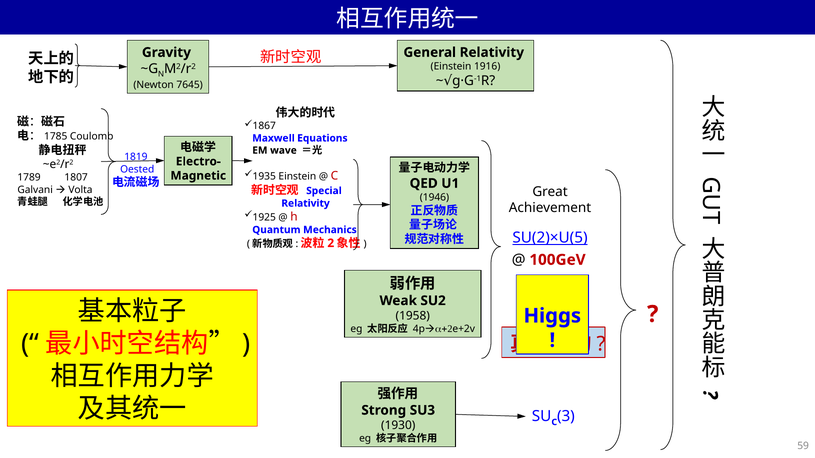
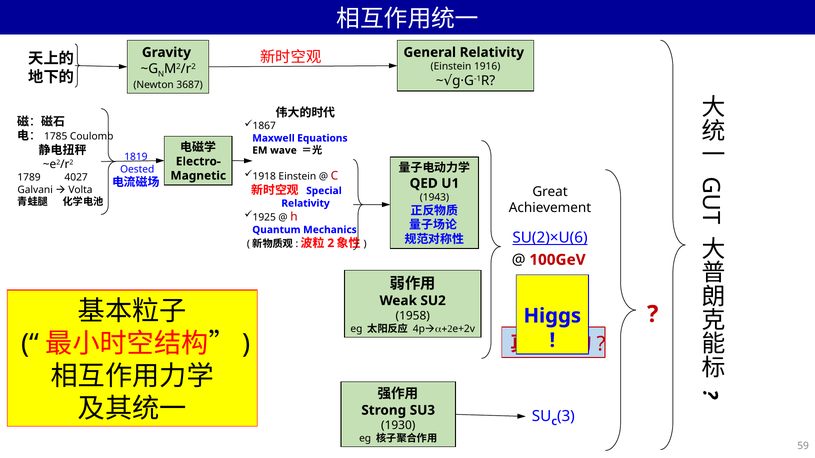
7645: 7645 -> 3687
1935: 1935 -> 1918
1807: 1807 -> 4027
1946: 1946 -> 1943
SU(2)×U(5: SU(2)×U(5 -> SU(2)×U(6
